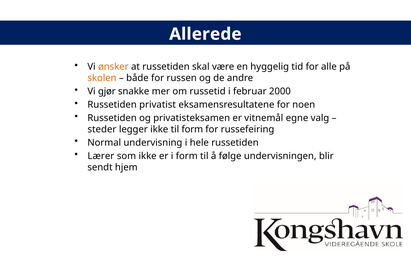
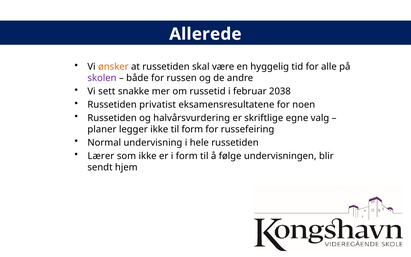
skolen colour: orange -> purple
gjør: gjør -> sett
2000: 2000 -> 2038
privatisteksamen: privatisteksamen -> halvårsvurdering
vitnemål: vitnemål -> skriftlige
steder: steder -> planer
